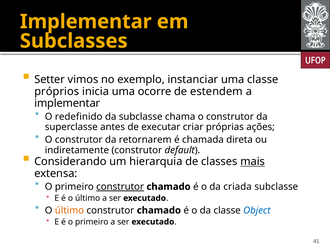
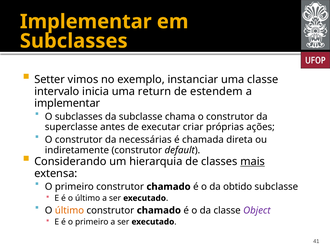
próprios: próprios -> intervalo
ocorre: ocorre -> return
O redefinido: redefinido -> subclasses
retornarem: retornarem -> necessárias
construtor at (120, 186) underline: present -> none
criada: criada -> obtido
Object colour: blue -> purple
